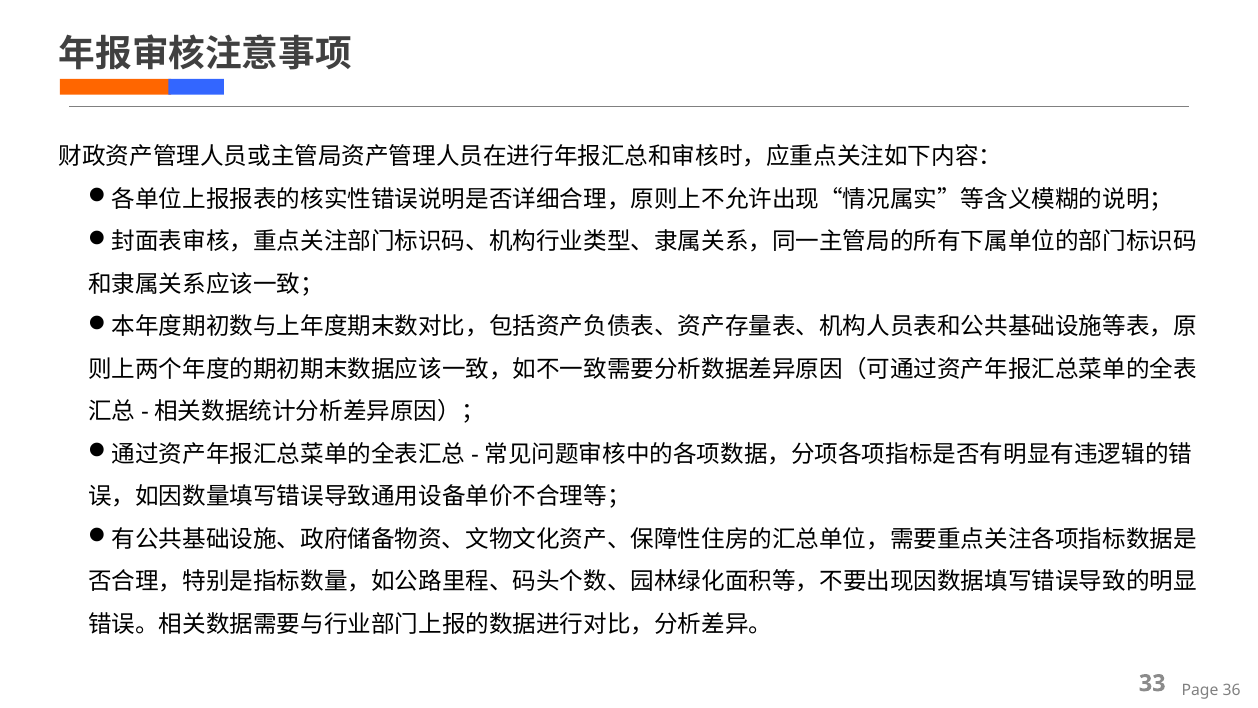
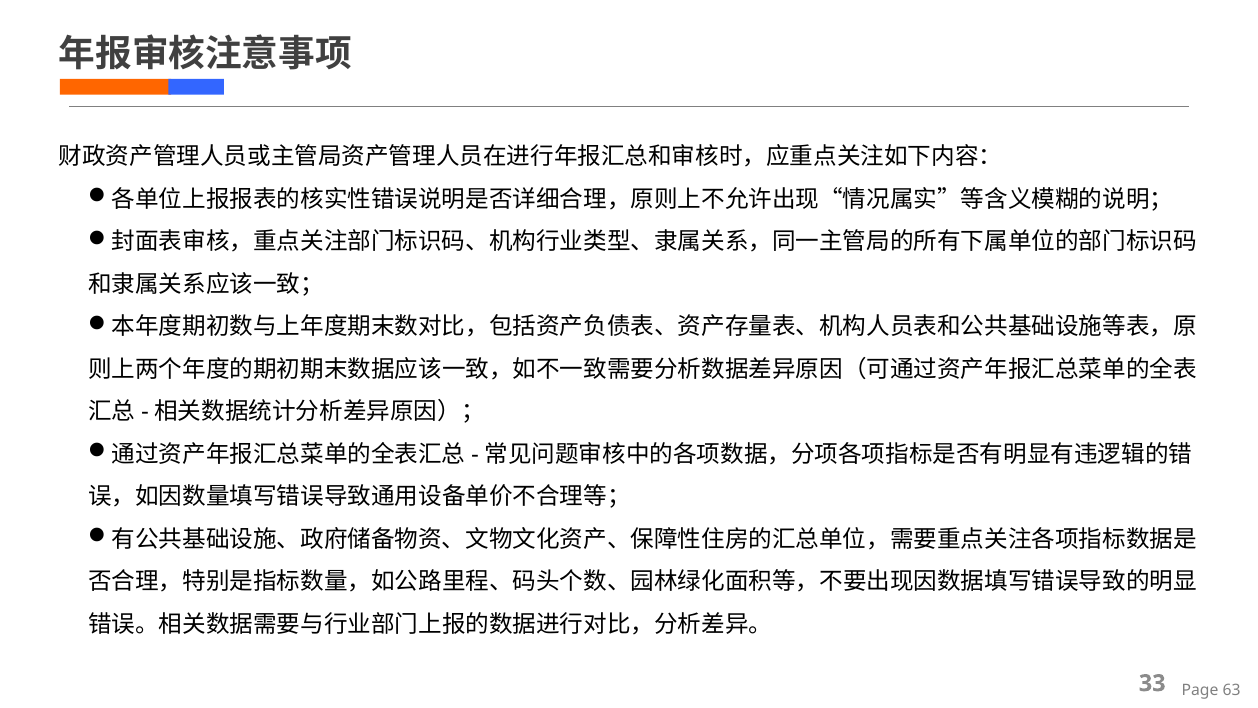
36: 36 -> 63
